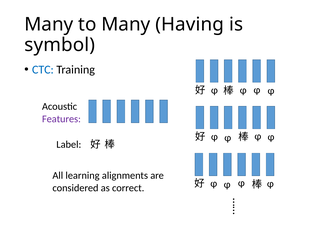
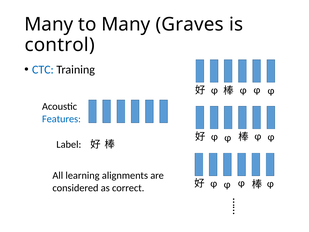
Having: Having -> Graves
symbol: symbol -> control
Features colour: purple -> blue
